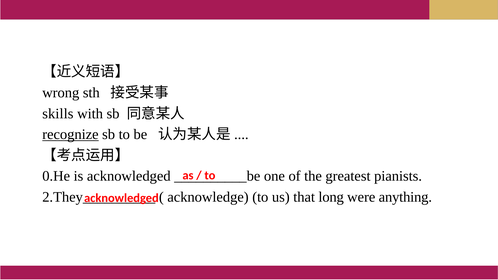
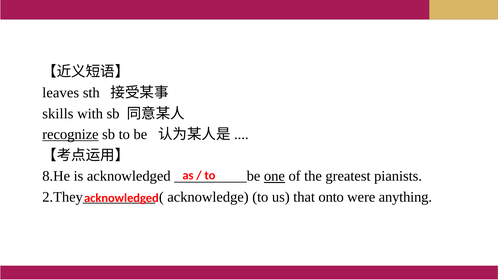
wrong: wrong -> leaves
0.He: 0.He -> 8.He
one underline: none -> present
long: long -> onto
